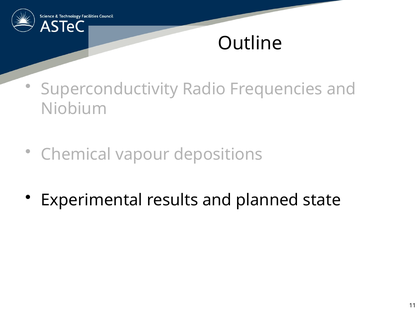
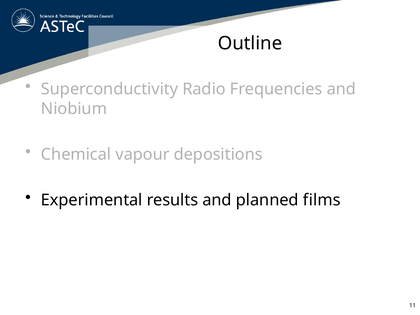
state: state -> films
